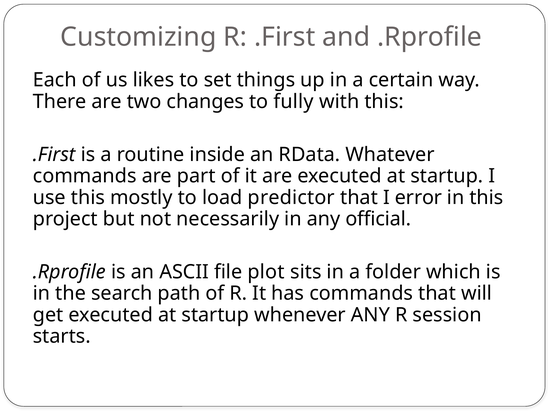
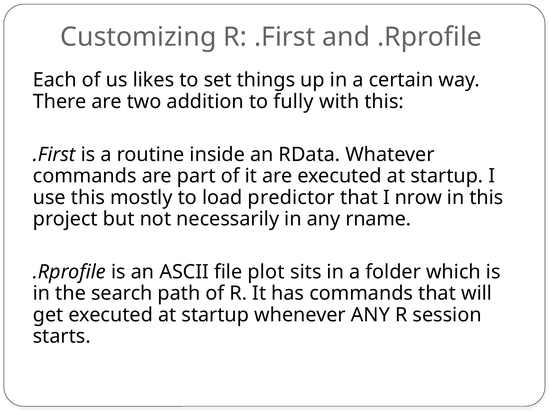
changes: changes -> addition
error: error -> nrow
official: official -> rname
